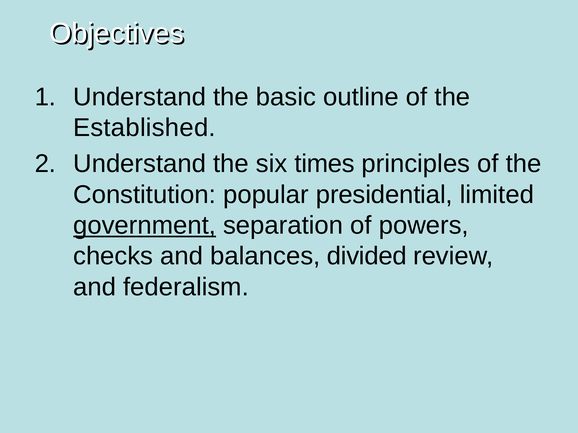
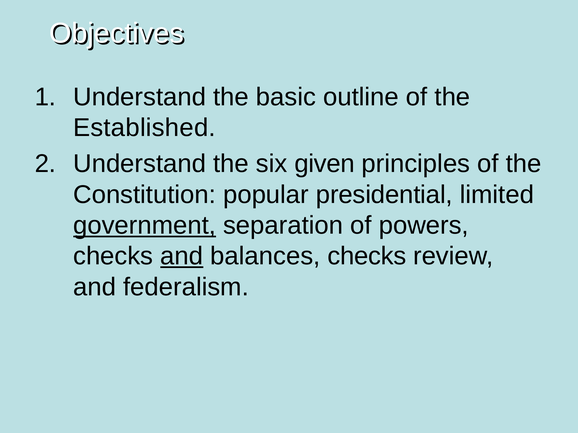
times: times -> given
and at (182, 256) underline: none -> present
balances divided: divided -> checks
